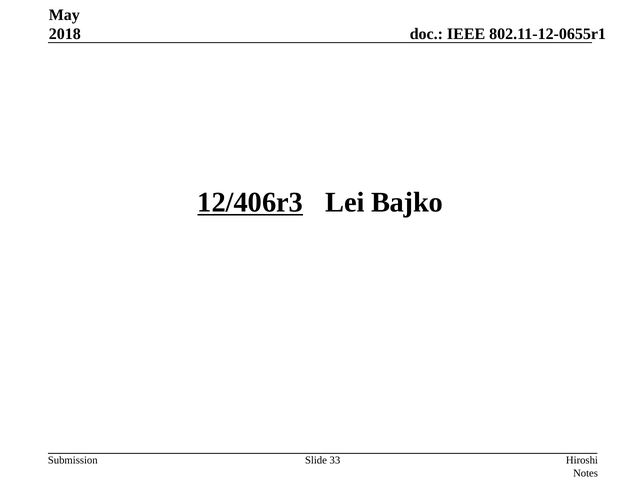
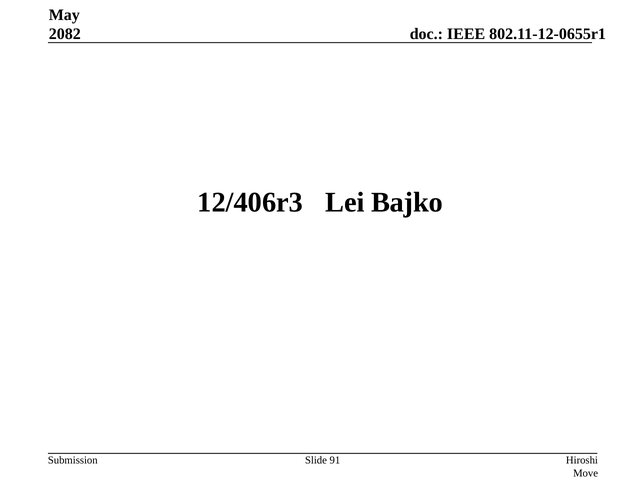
2018: 2018 -> 2082
12/406r3 underline: present -> none
33: 33 -> 91
Notes: Notes -> Move
